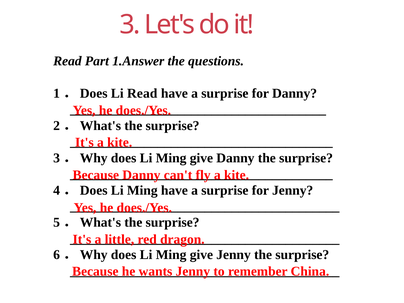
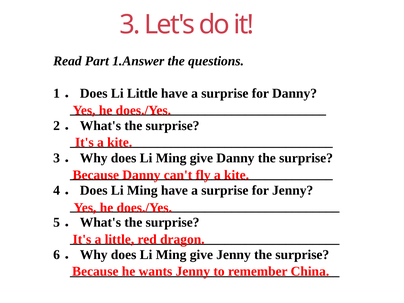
Li Read: Read -> Little
